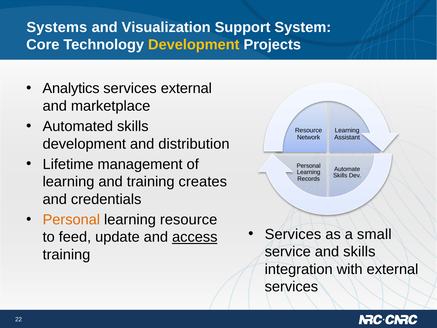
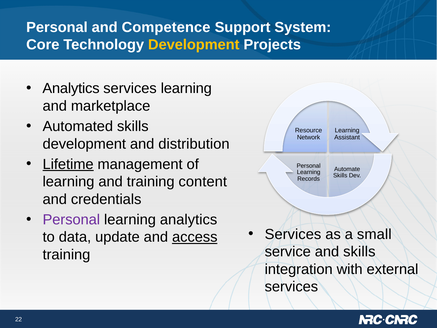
Systems at (57, 27): Systems -> Personal
Visualization: Visualization -> Competence
services external: external -> learning
Lifetime underline: none -> present
creates: creates -> content
Personal at (71, 220) colour: orange -> purple
learning resource: resource -> analytics
feed: feed -> data
